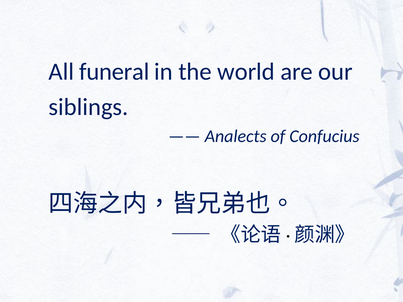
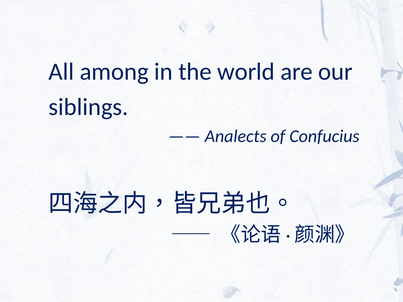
funeral: funeral -> among
